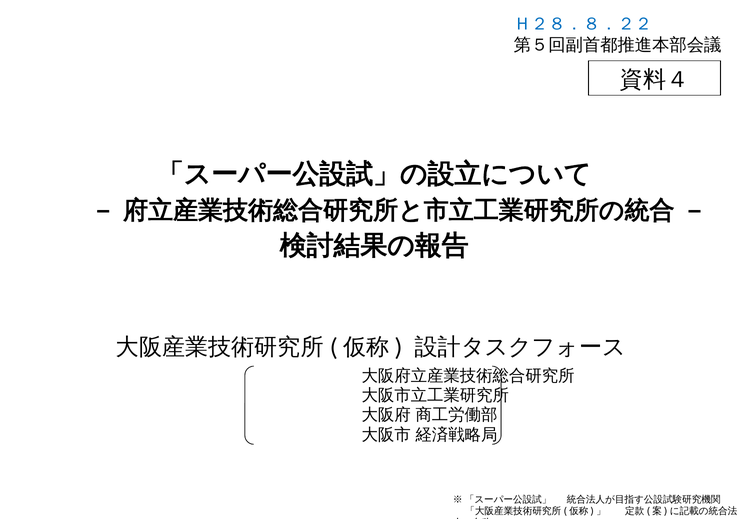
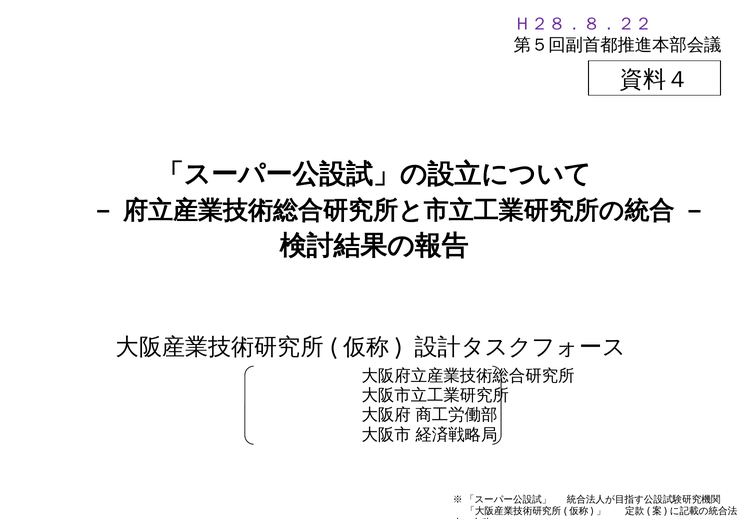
Ｈ２８．８．２２ colour: blue -> purple
